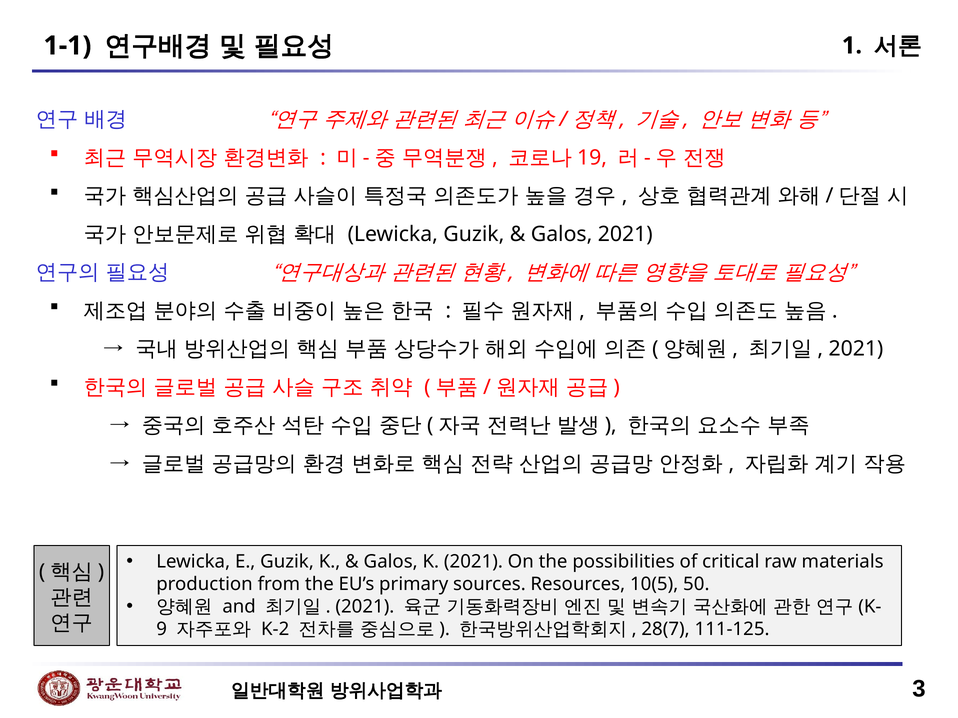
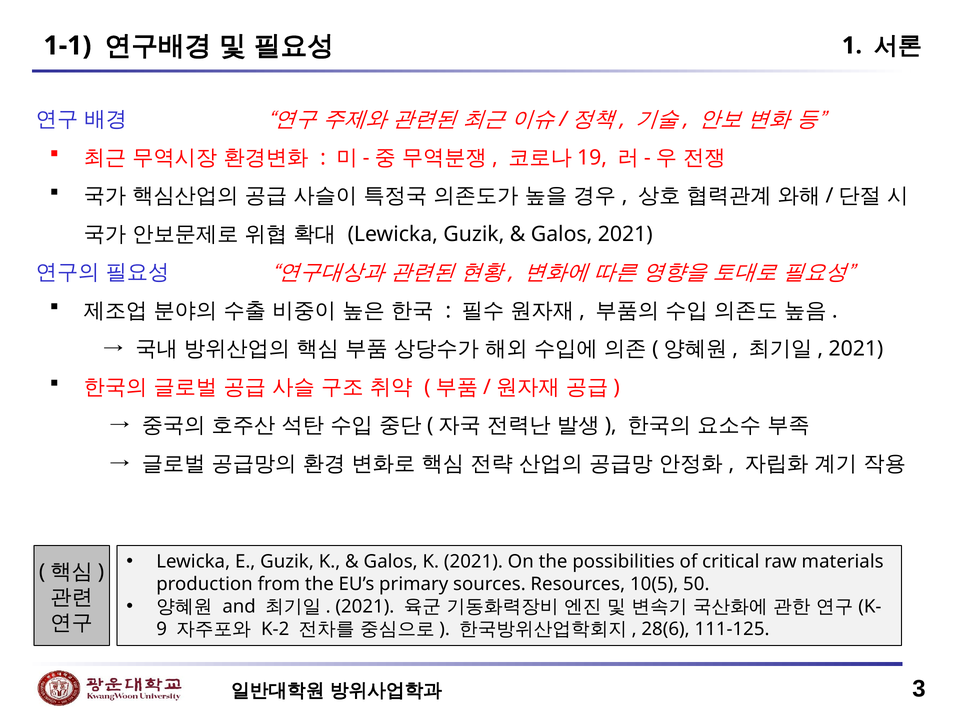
28(7: 28(7 -> 28(6
